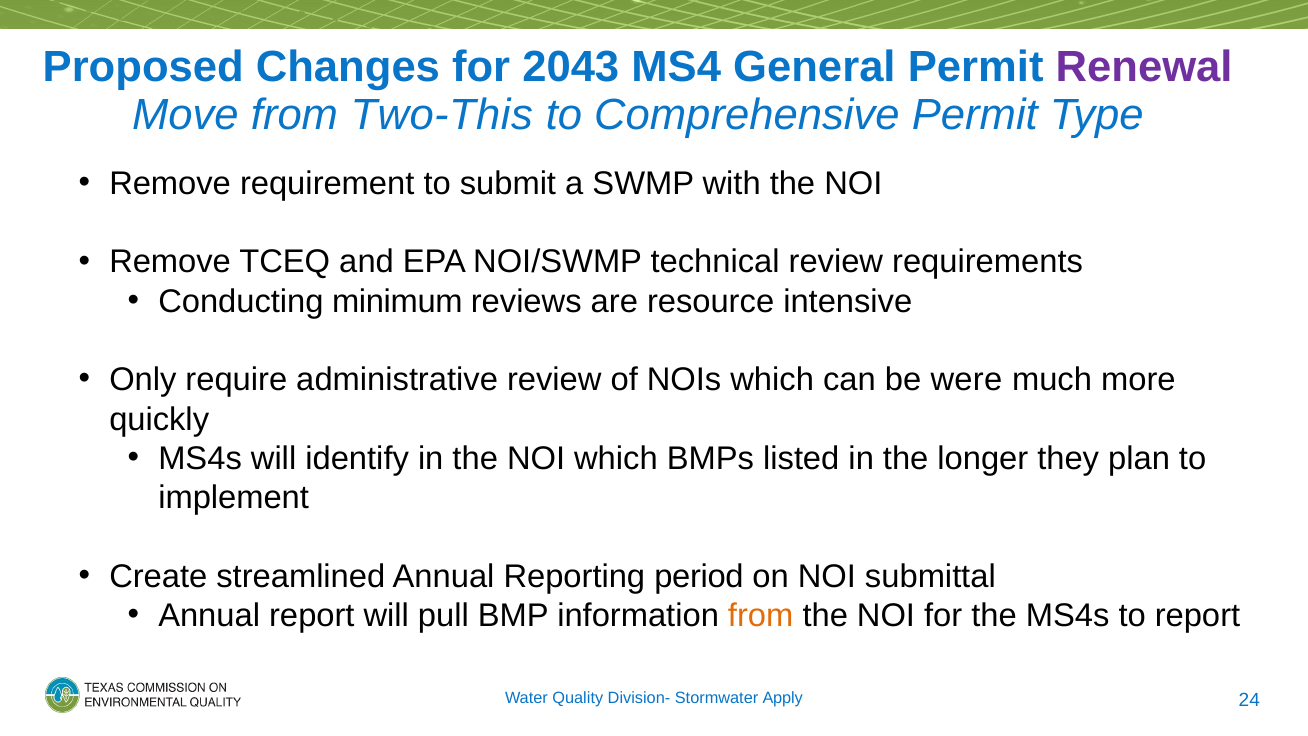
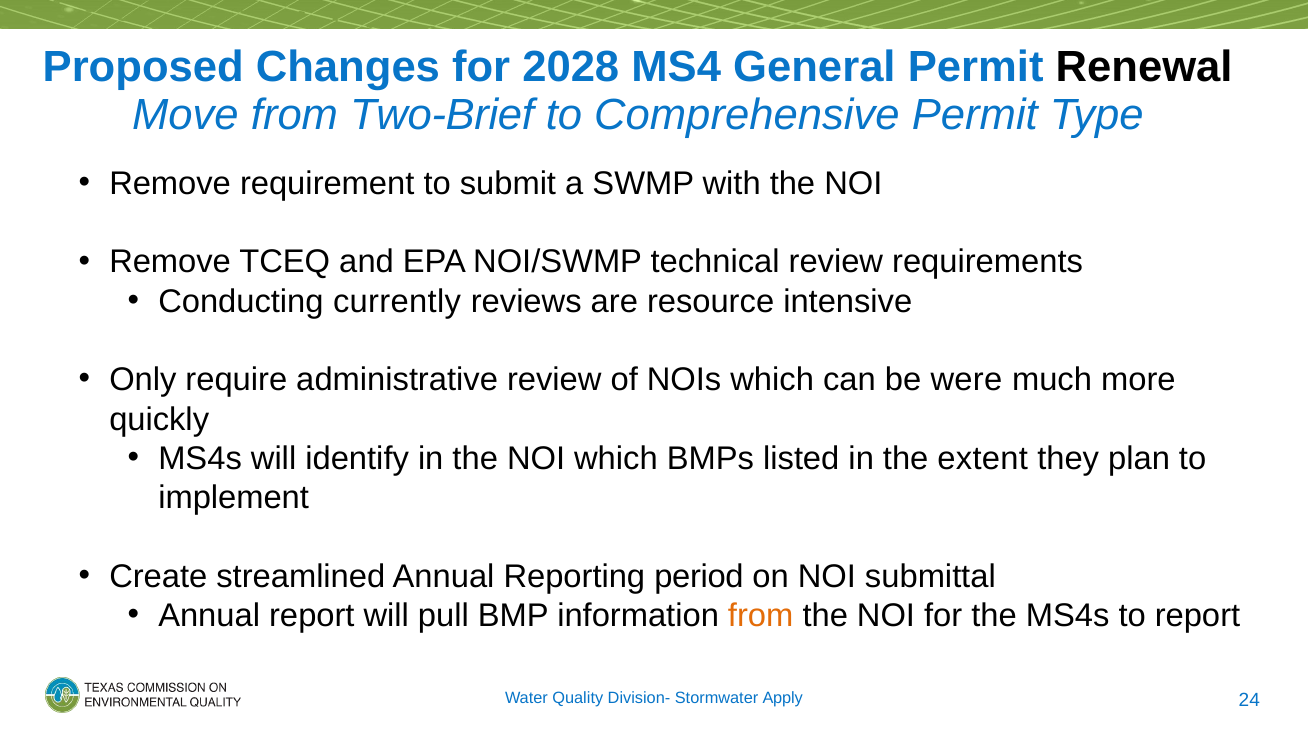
2043: 2043 -> 2028
Renewal colour: purple -> black
Two-This: Two-This -> Two-Brief
minimum: minimum -> currently
longer: longer -> extent
